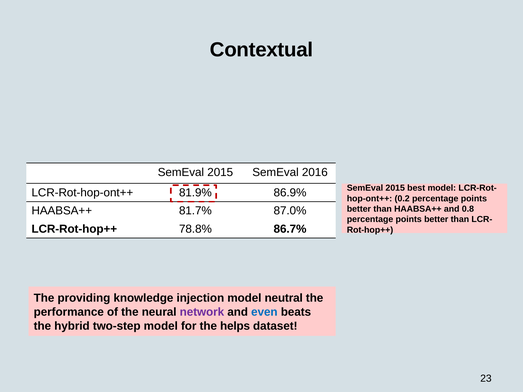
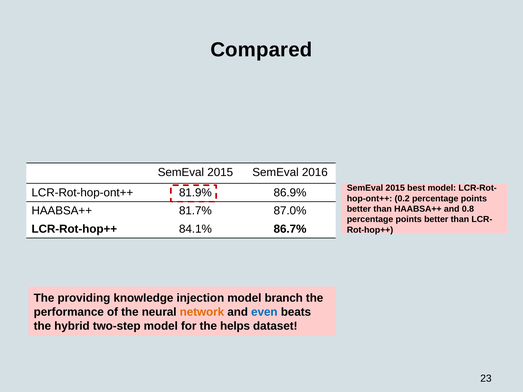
Contextual: Contextual -> Compared
78.8%: 78.8% -> 84.1%
neutral: neutral -> branch
network colour: purple -> orange
